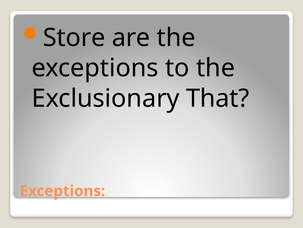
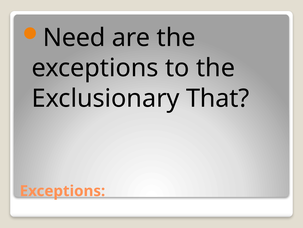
Store: Store -> Need
